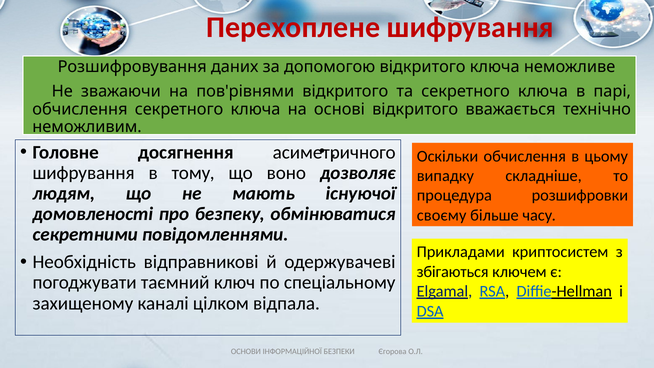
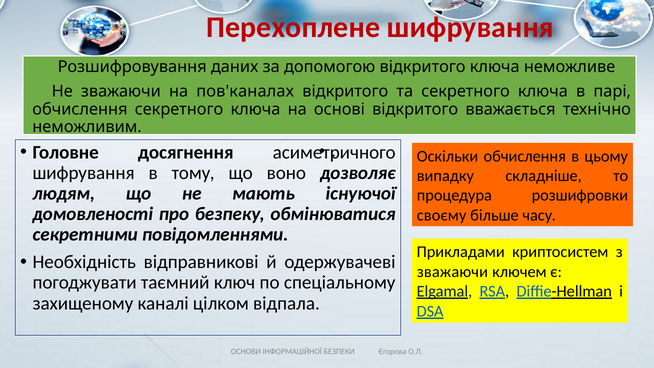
пов'рівнями: пов'рівнями -> пов'каналах
збігаються at (453, 272): збігаються -> зважаючи
